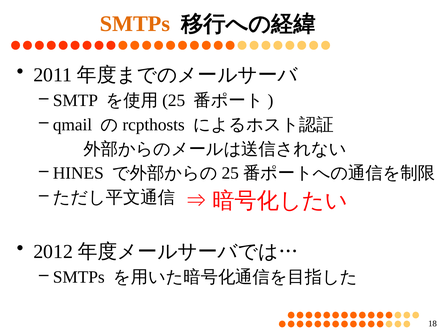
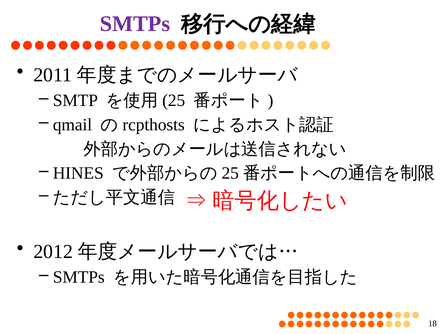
SMTPs at (135, 24) colour: orange -> purple
